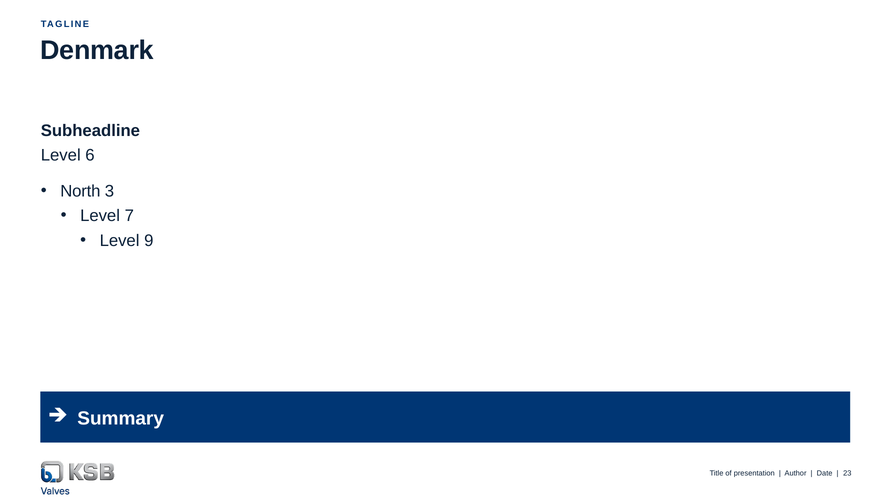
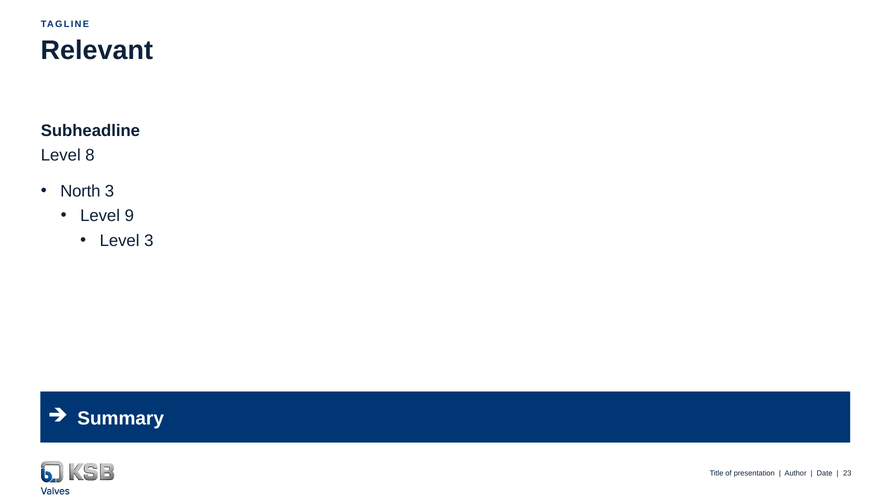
Denmark: Denmark -> Relevant
6: 6 -> 8
7: 7 -> 9
Level 9: 9 -> 3
